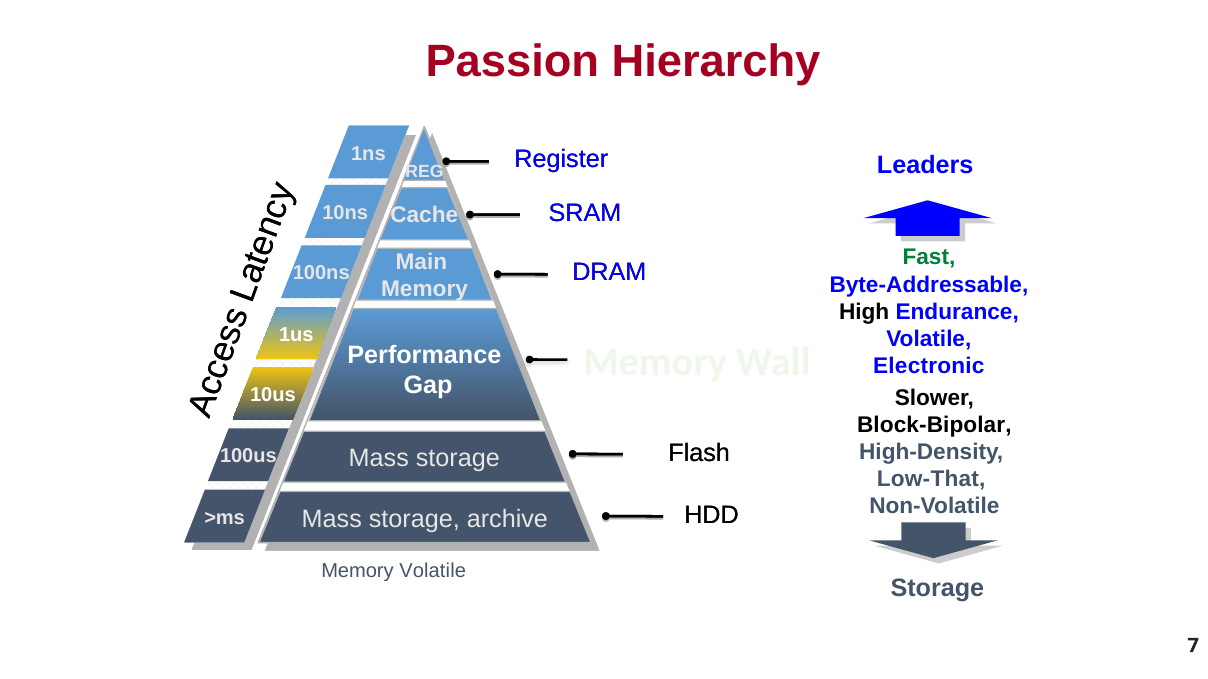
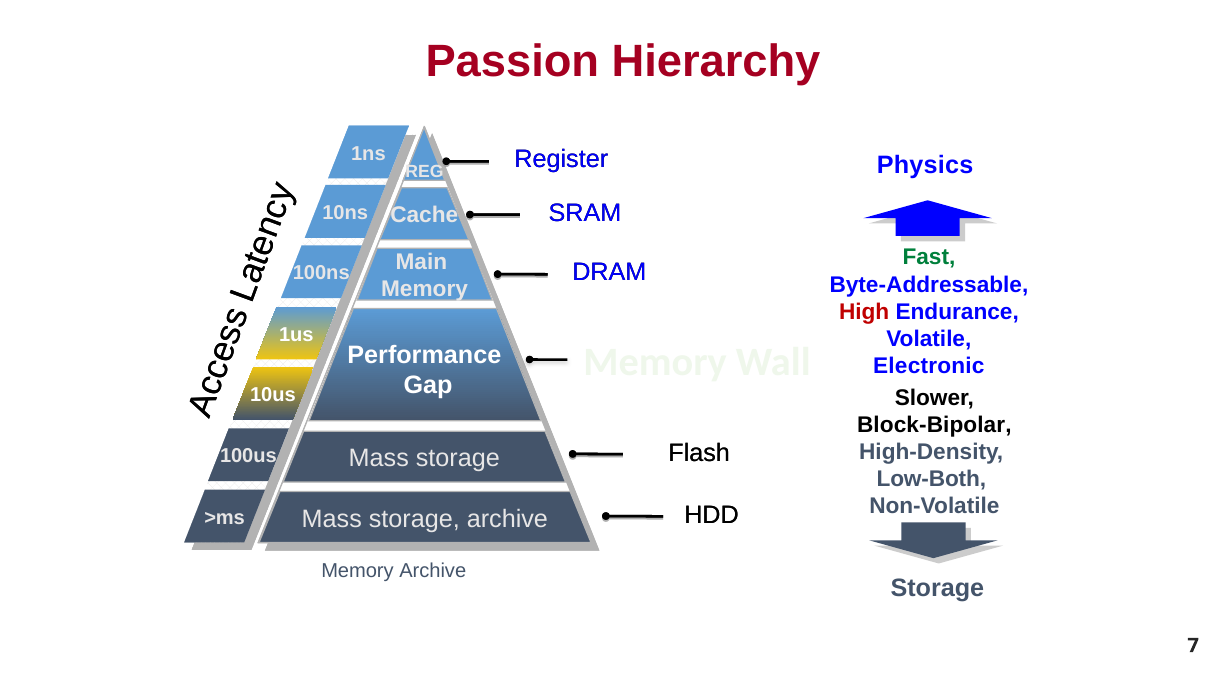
Leaders: Leaders -> Physics
High colour: black -> red
Low-That: Low-That -> Low-Both
Memory Volatile: Volatile -> Archive
